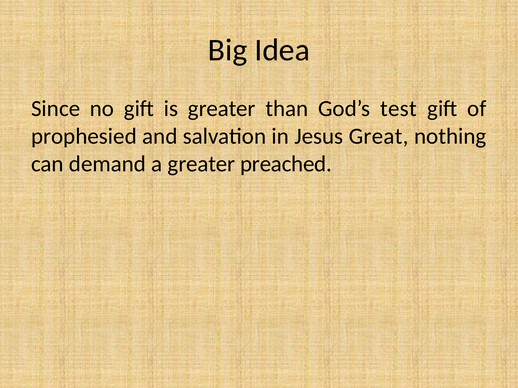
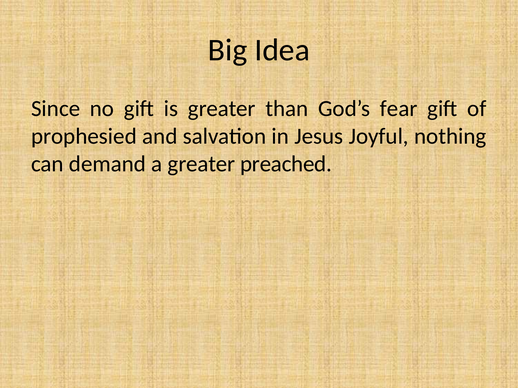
test: test -> fear
Great: Great -> Joyful
